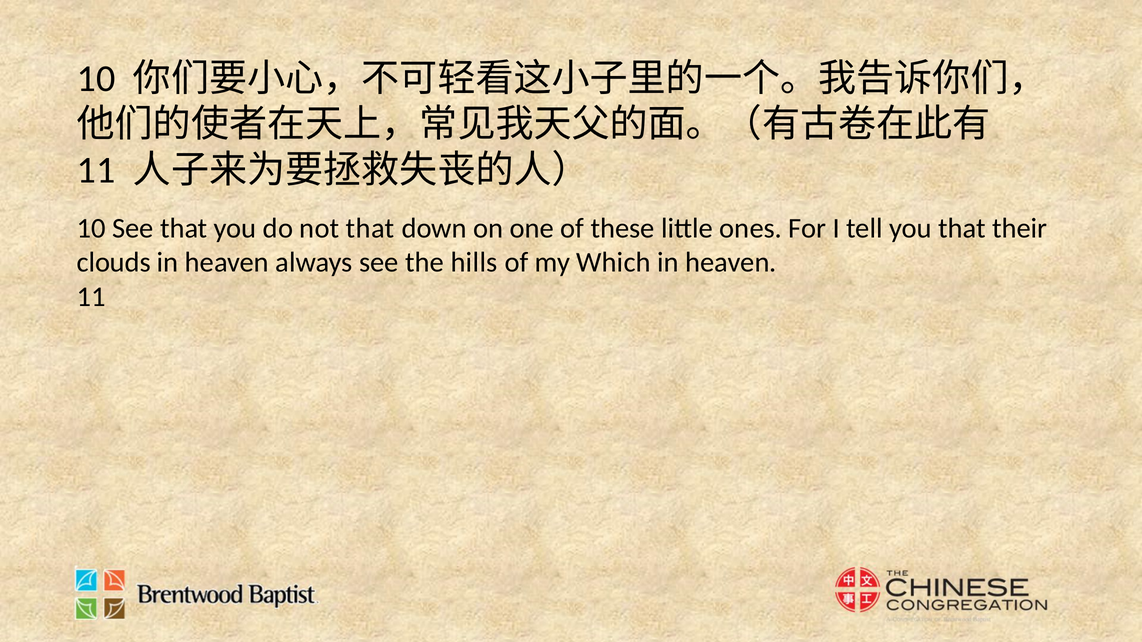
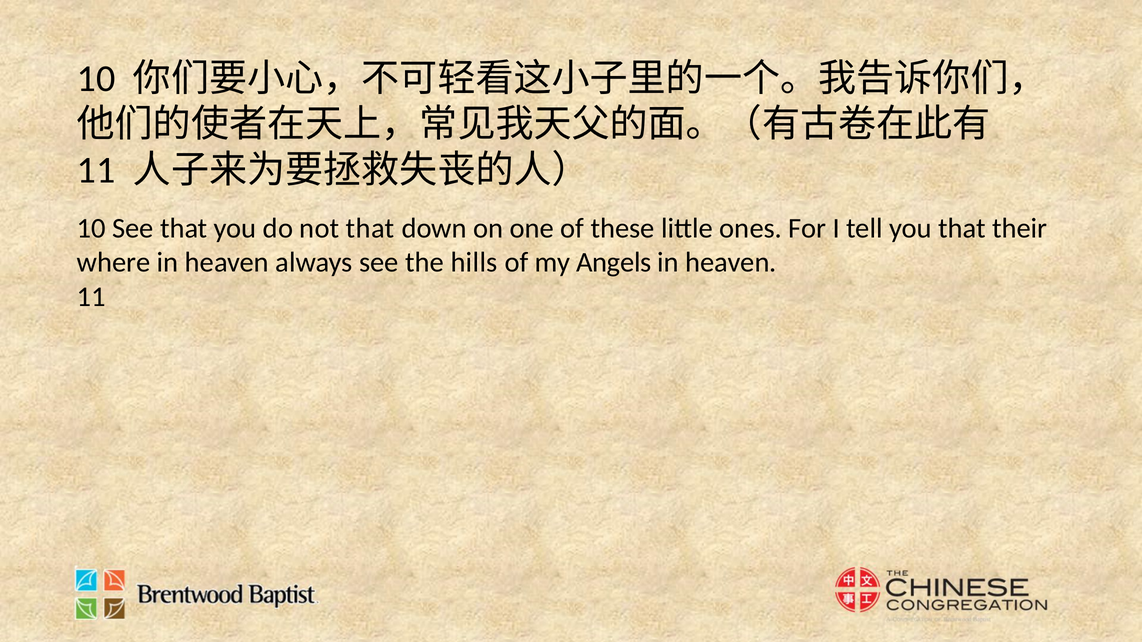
clouds: clouds -> where
Which: Which -> Angels
